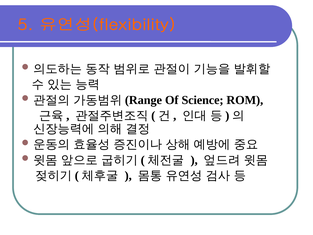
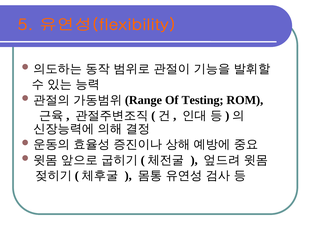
Science: Science -> Testing
